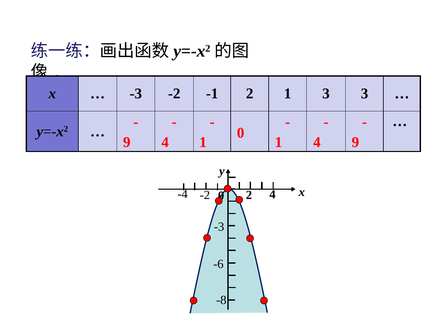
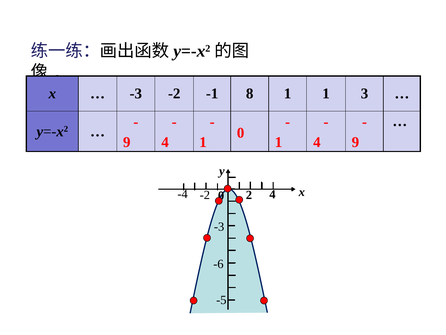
-1 2: 2 -> 8
1 3: 3 -> 1
-8: -8 -> -5
